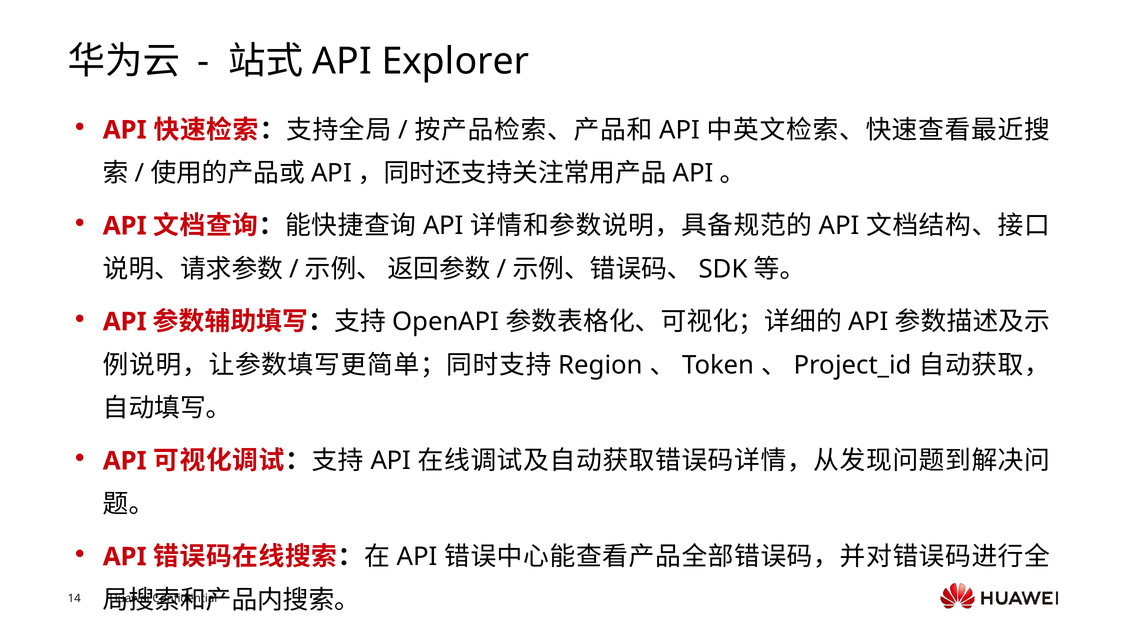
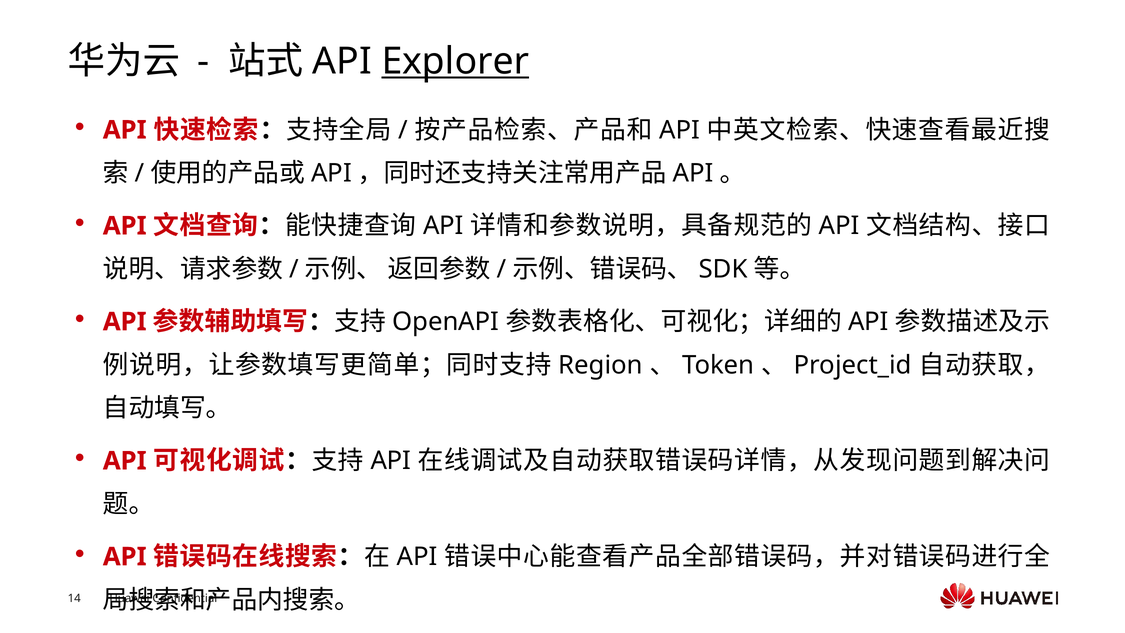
Explorer underline: none -> present
